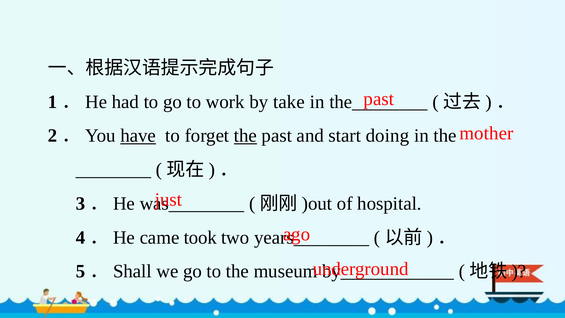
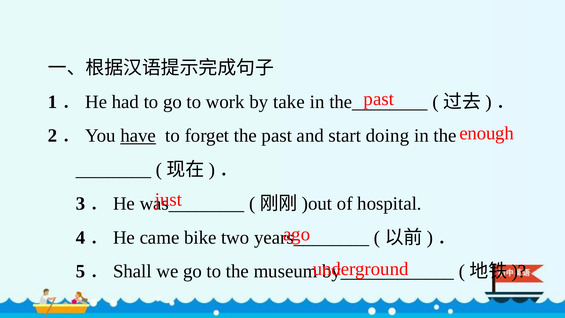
mother: mother -> enough
the at (245, 136) underline: present -> none
took: took -> bike
